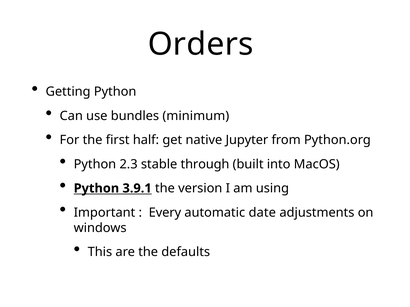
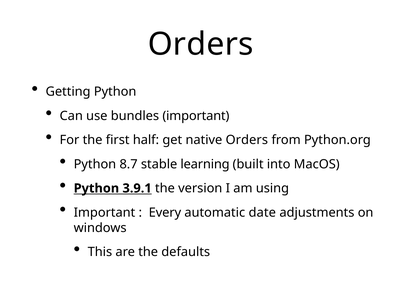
bundles minimum: minimum -> important
native Jupyter: Jupyter -> Orders
2.3: 2.3 -> 8.7
through: through -> learning
